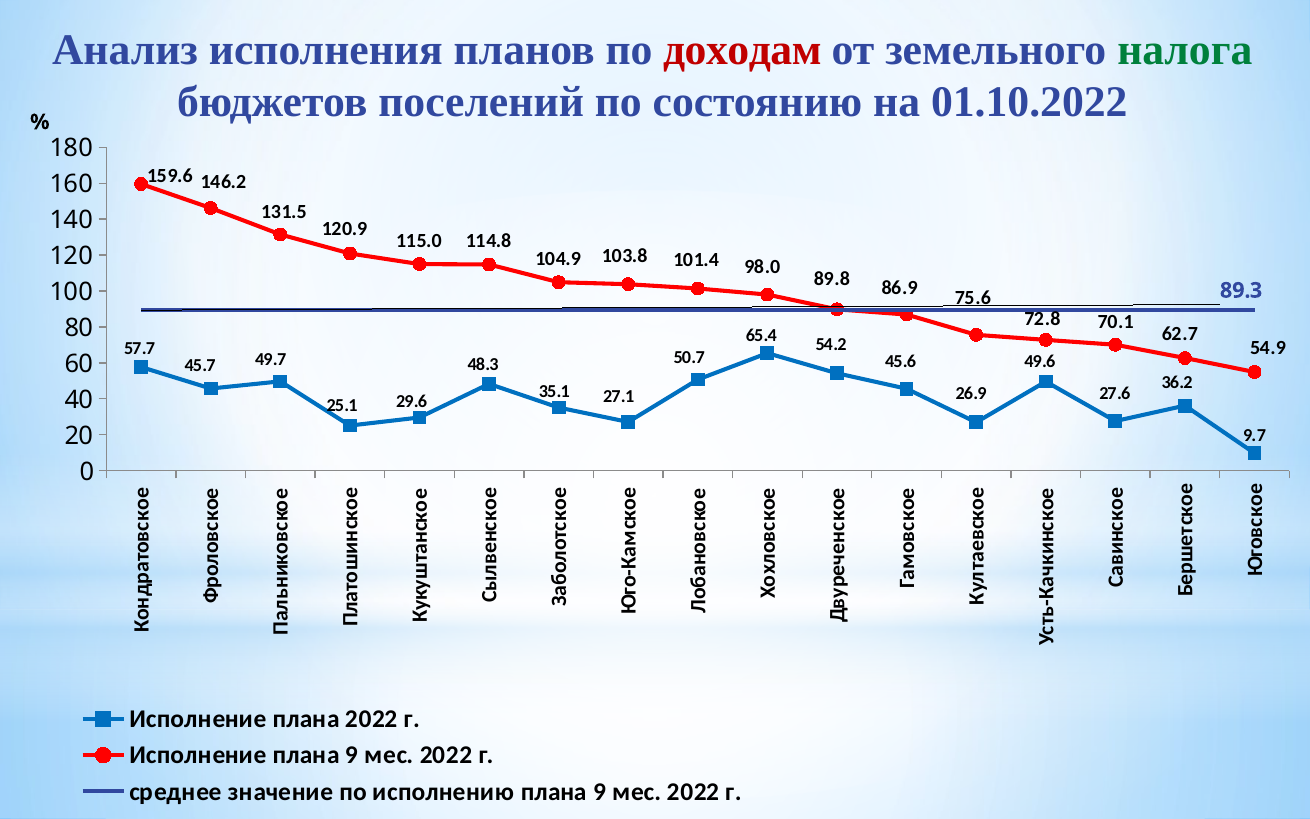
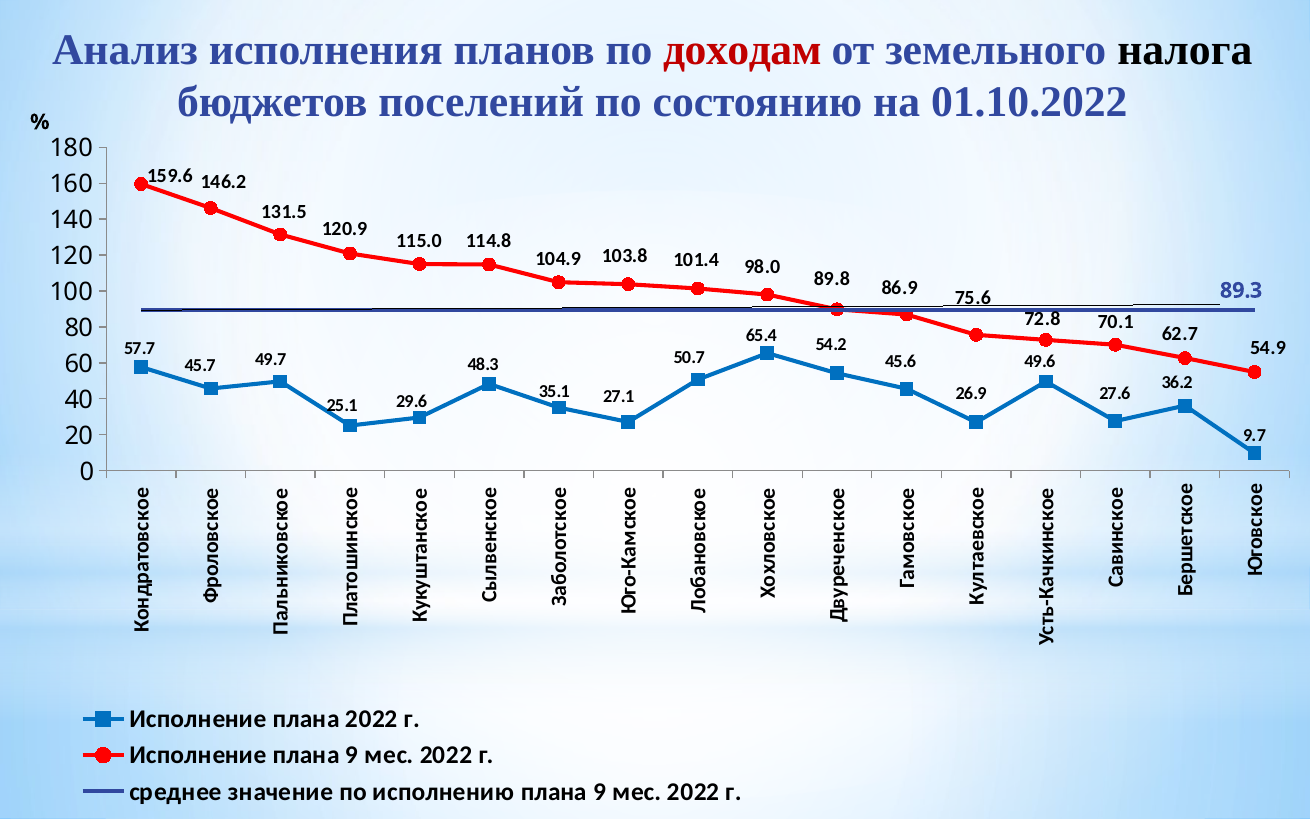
налога colour: green -> black
